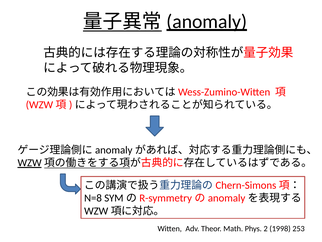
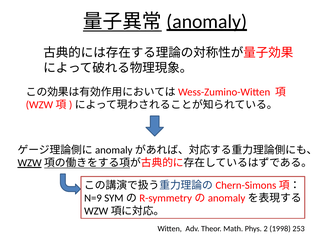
N=8: N=8 -> N=9
